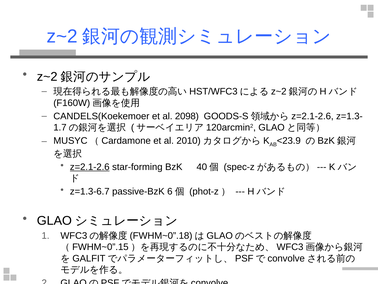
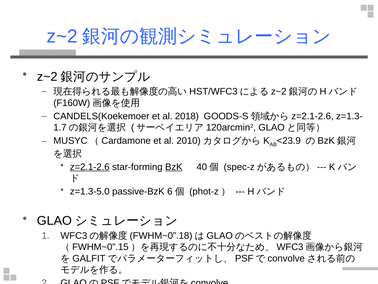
2098: 2098 -> 2018
BzK underline: none -> present
z=1.3-6.7: z=1.3-6.7 -> z=1.3-5.0
